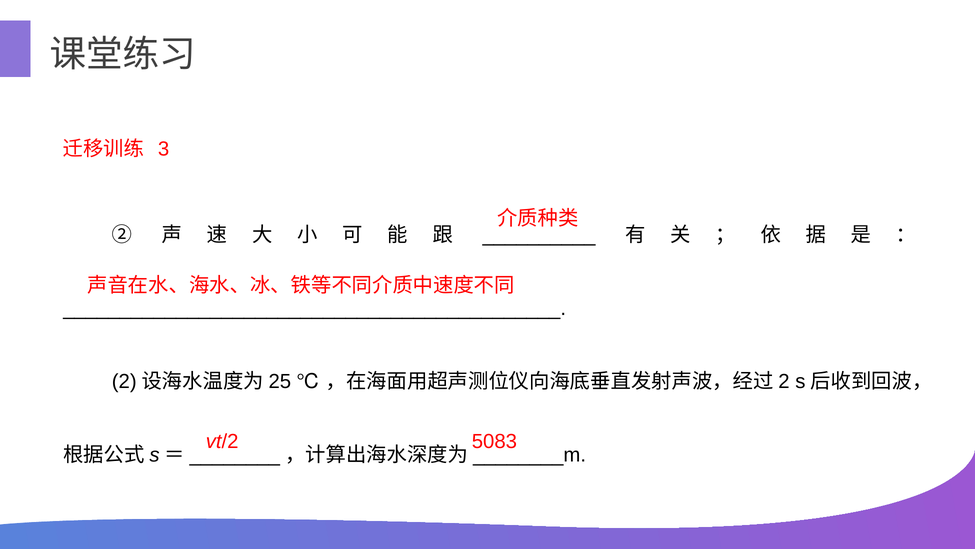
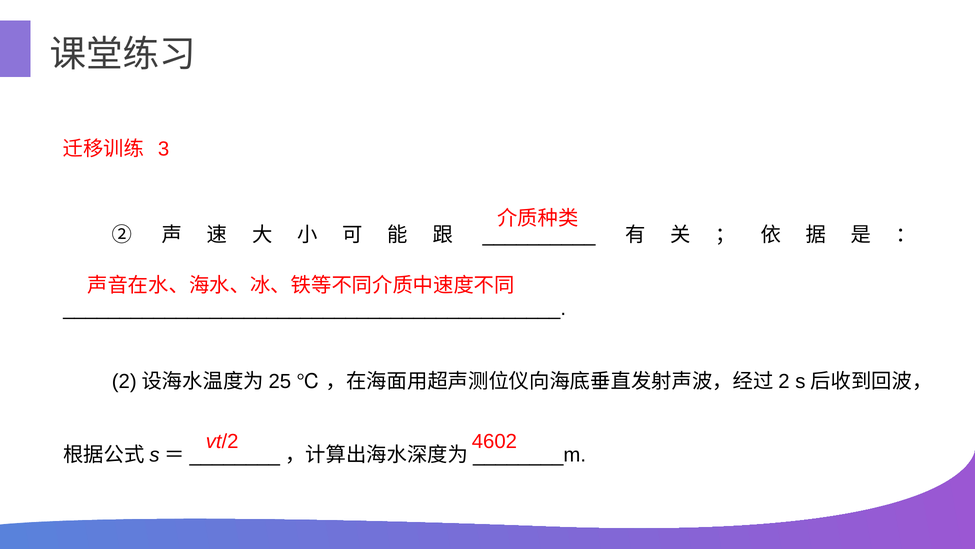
5083: 5083 -> 4602
